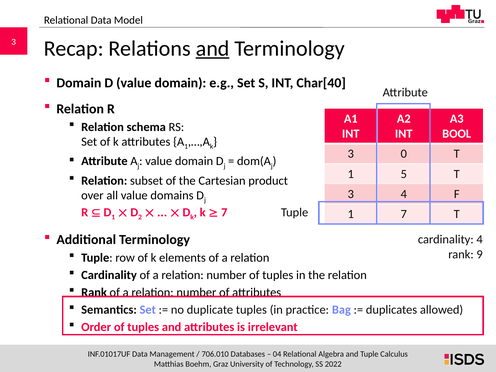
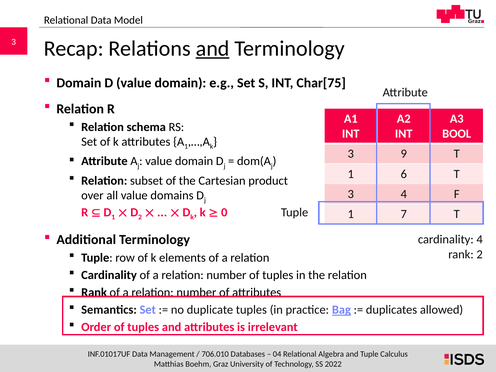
Char[40: Char[40 -> Char[75
0: 0 -> 9
5: 5 -> 6
7 at (224, 212): 7 -> 0
rank 9: 9 -> 2
Bag underline: none -> present
